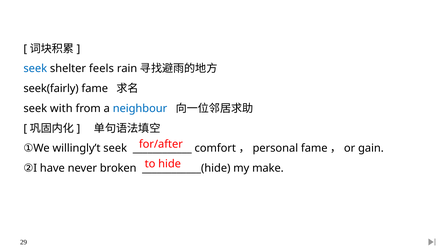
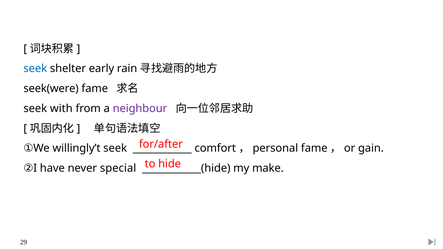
feels: feels -> early
seek(fairly: seek(fairly -> seek(were
neighbour colour: blue -> purple
broken: broken -> special
